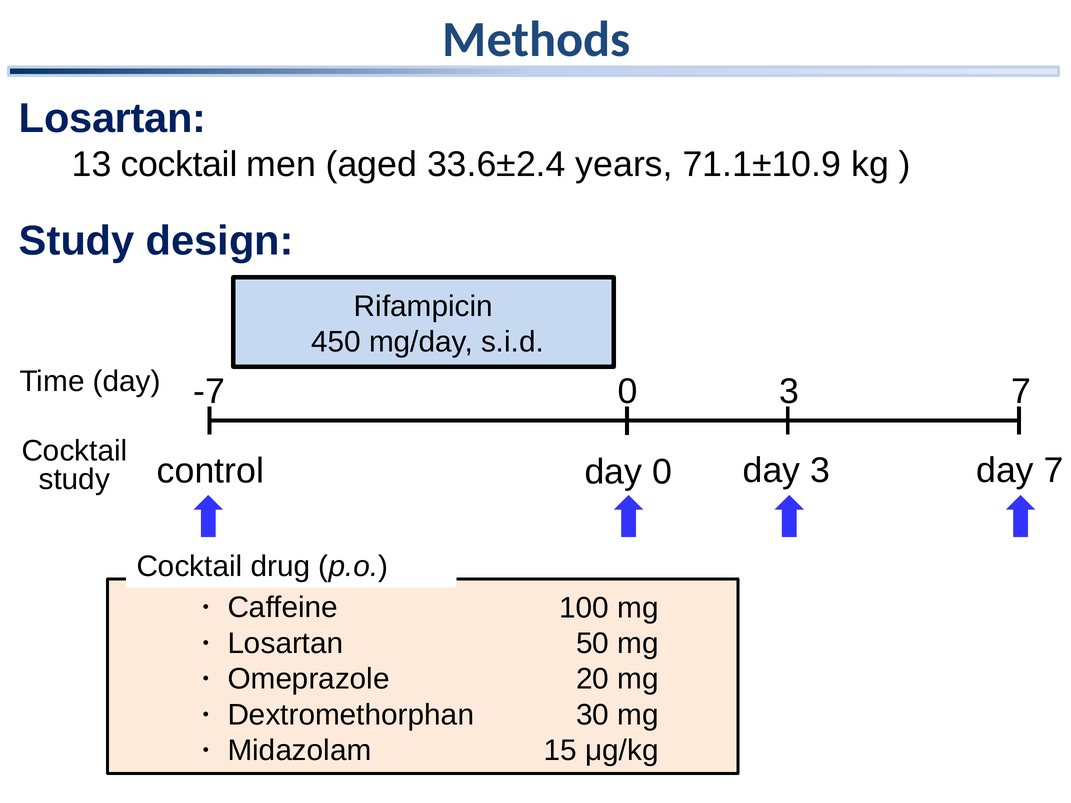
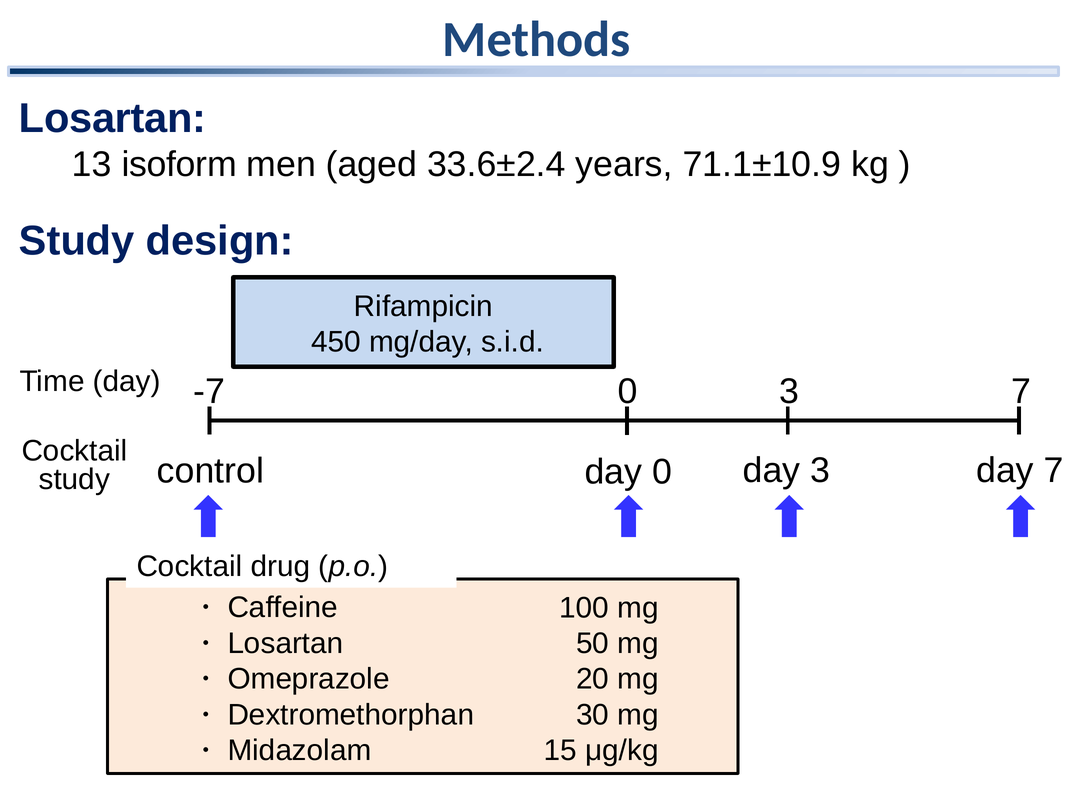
13 cocktail: cocktail -> isoform
